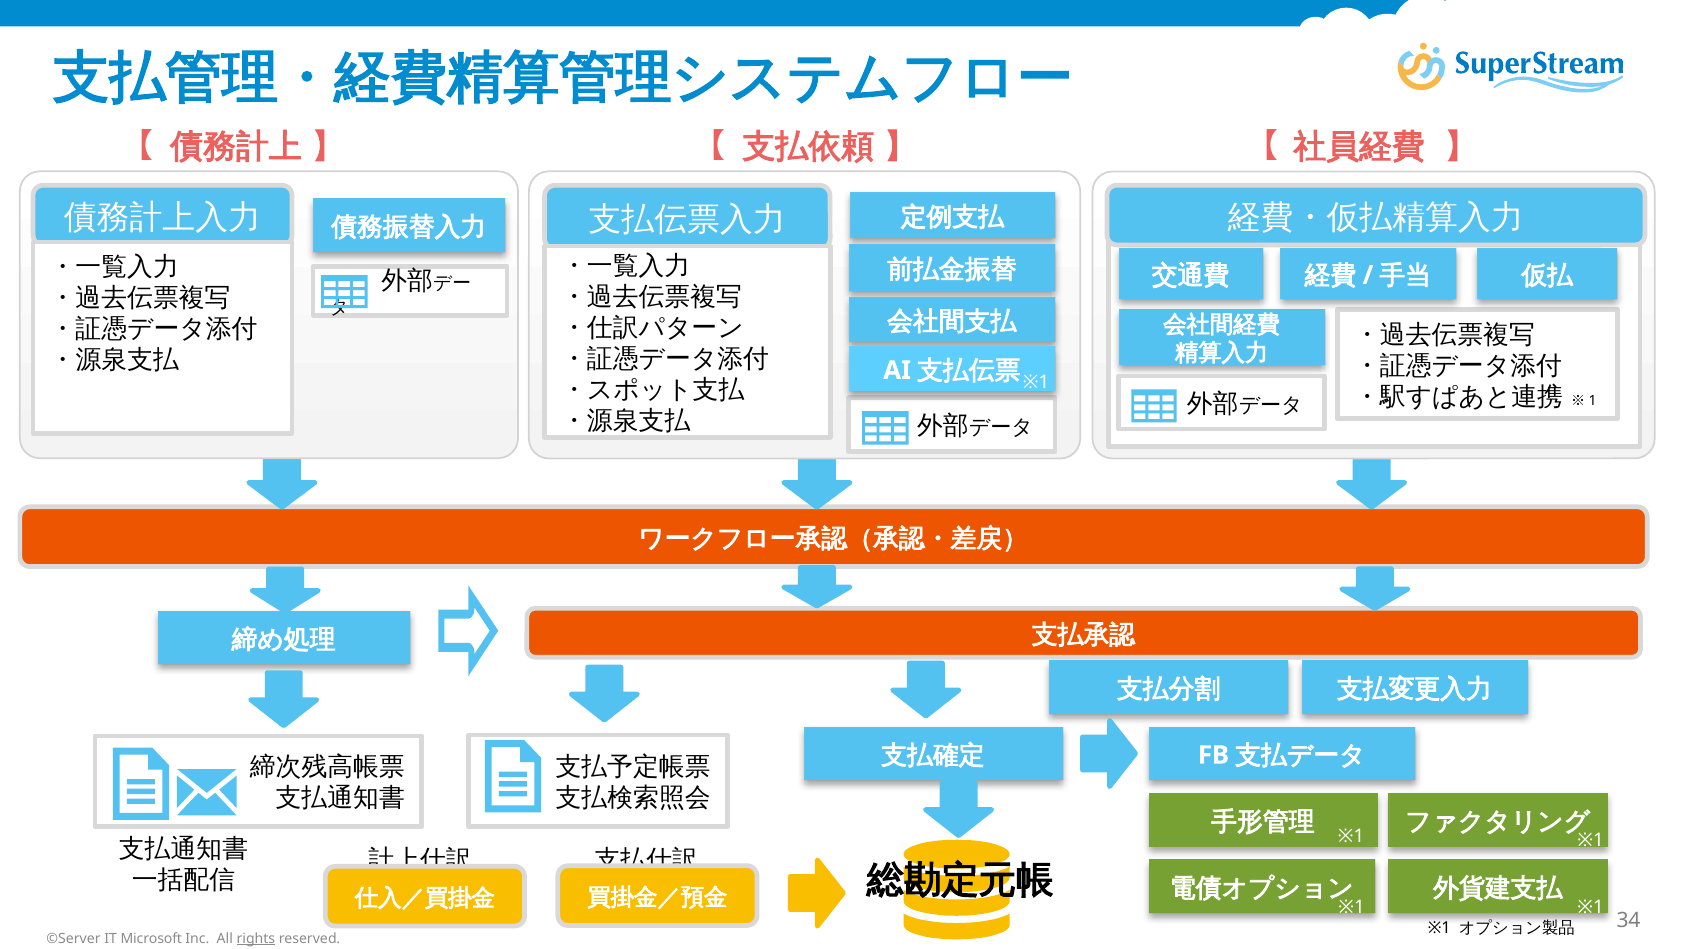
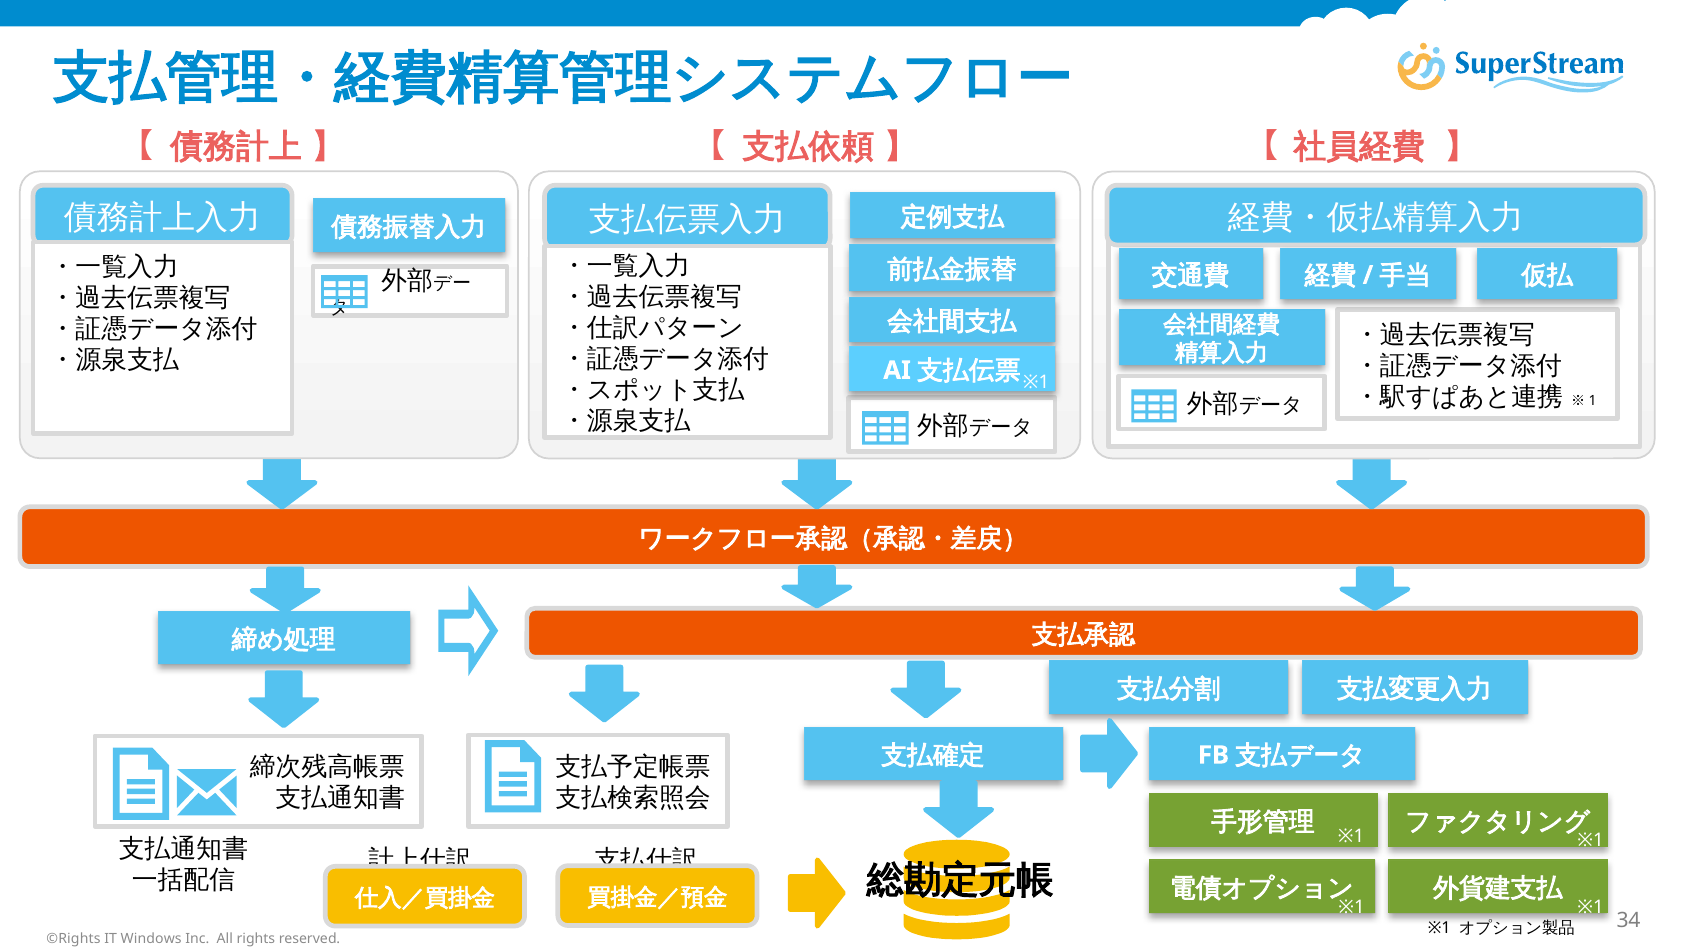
©Server: ©Server -> ©Rights
Microsoft: Microsoft -> Windows
rights underline: present -> none
